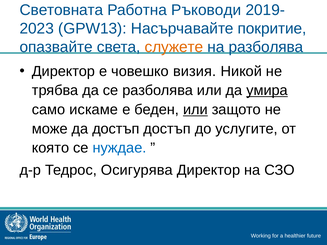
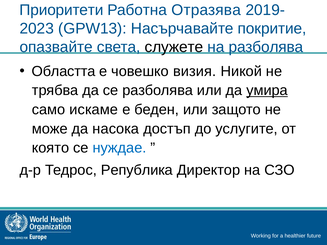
Световната: Световната -> Приоритети
Ръководи: Ръководи -> Отразява
служете colour: orange -> black
Директор at (63, 71): Директор -> Областта
или at (195, 110) underline: present -> none
да достъп: достъп -> насока
Осигурява: Осигурява -> Република
